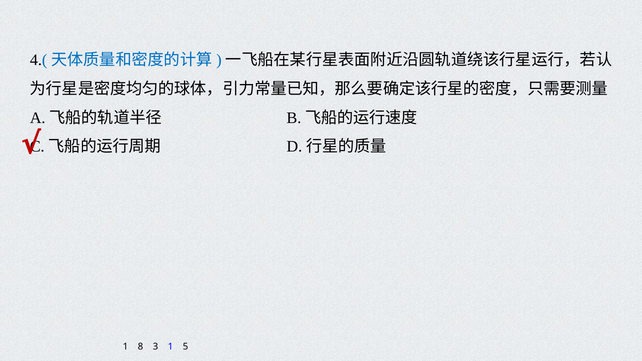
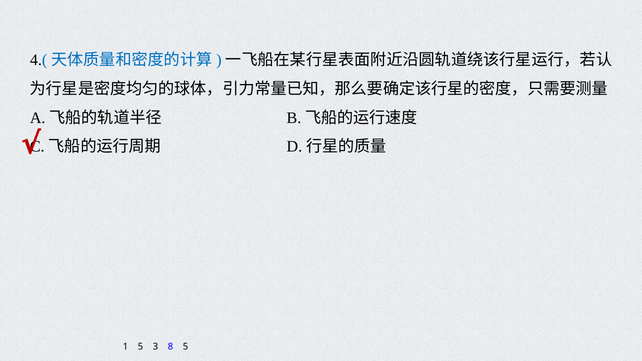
1 8: 8 -> 5
3 1: 1 -> 8
